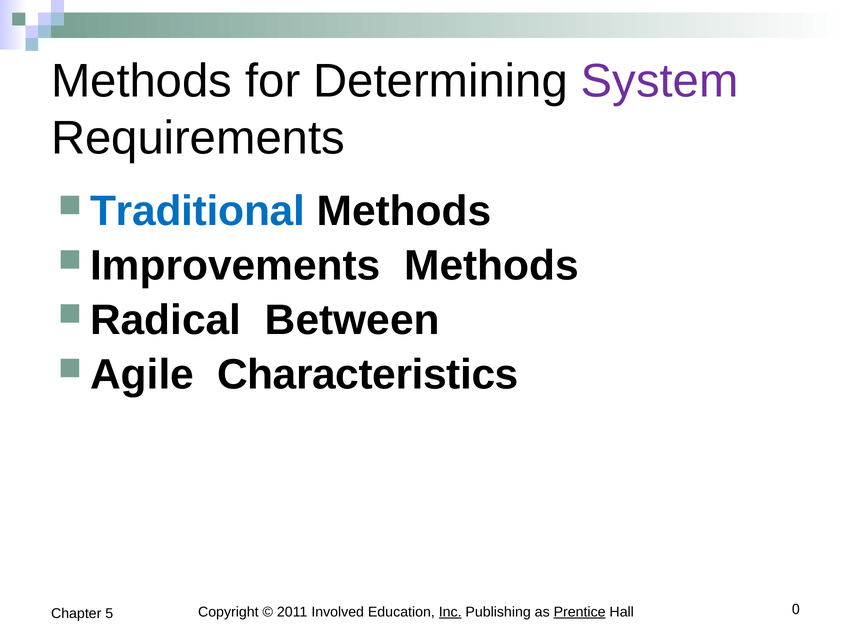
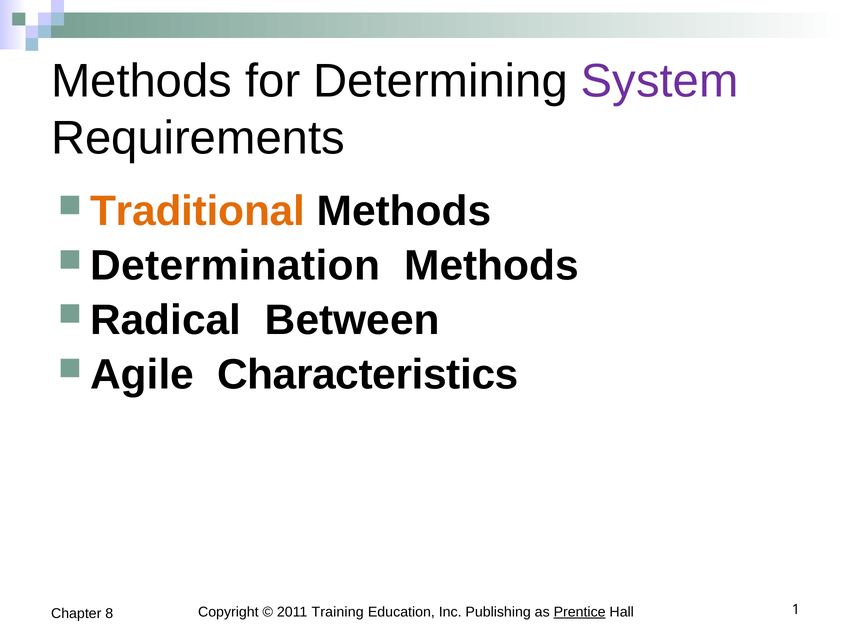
Traditional colour: blue -> orange
Improvements: Improvements -> Determination
Involved: Involved -> Training
Inc underline: present -> none
0: 0 -> 1
5: 5 -> 8
